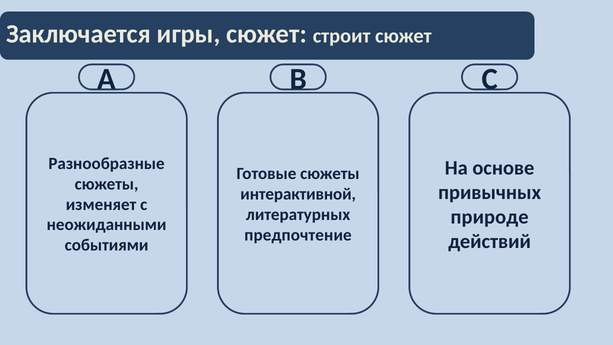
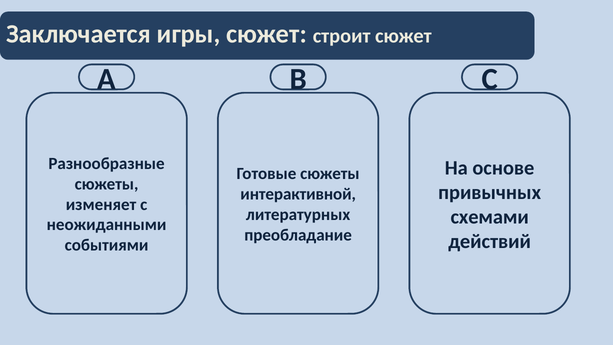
природе: природе -> схемами
предпочтение: предпочтение -> преобладание
